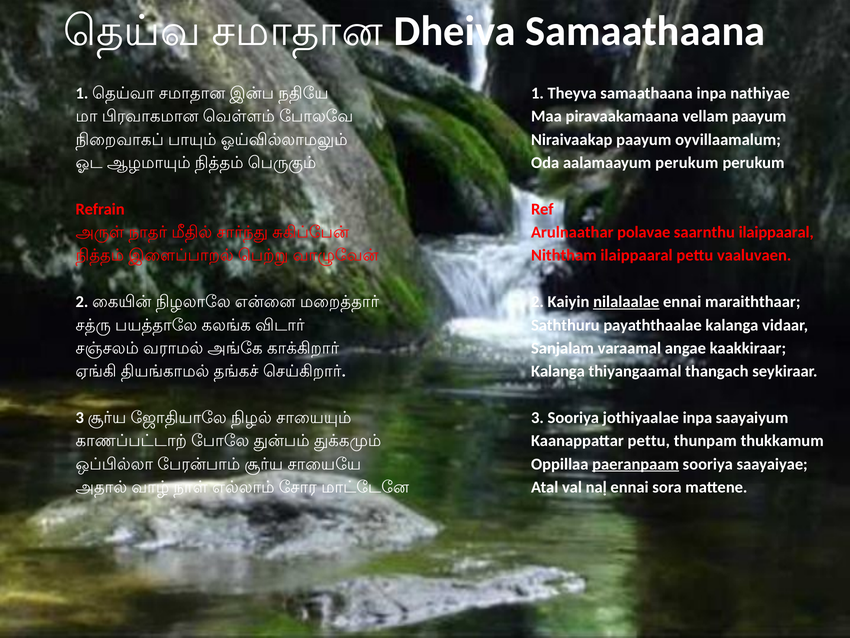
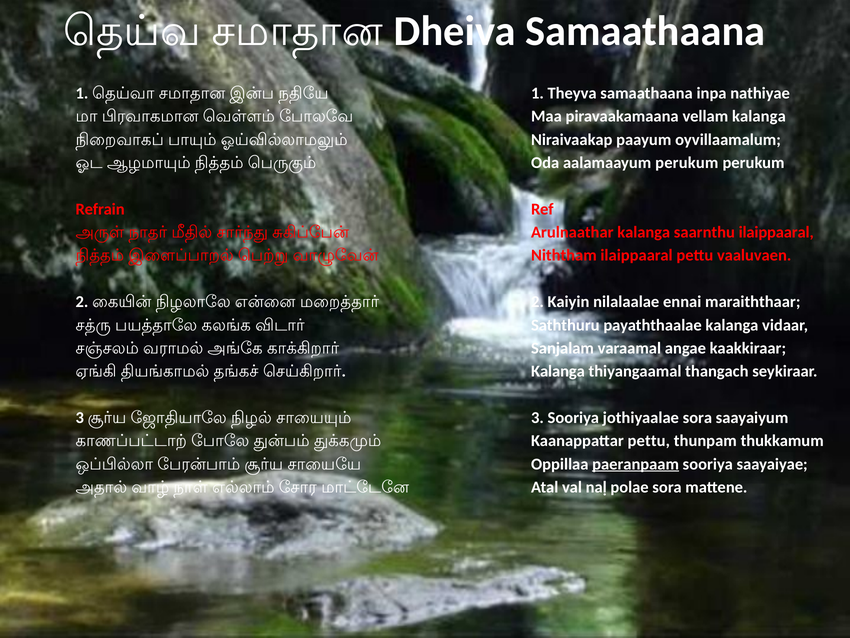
vellam paayum: paayum -> kalanga
Arulnaathar polavae: polavae -> kalanga
nilalaalae underline: present -> none
jothiyaalae inpa: inpa -> sora
naḷ ennai: ennai -> polae
